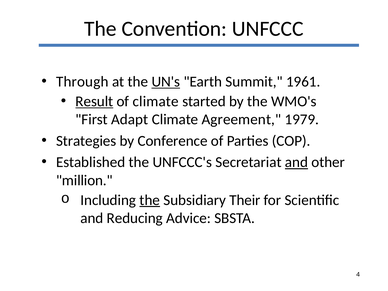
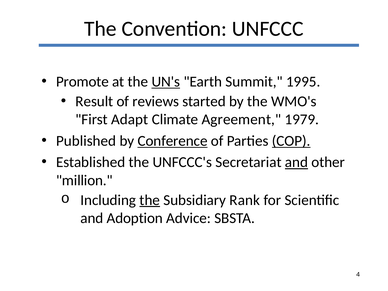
Through: Through -> Promote
1961: 1961 -> 1995
Result underline: present -> none
of climate: climate -> reviews
Strategies: Strategies -> Published
Conference underline: none -> present
COP underline: none -> present
Their: Their -> Rank
Reducing: Reducing -> Adoption
